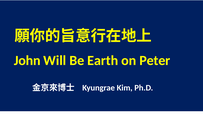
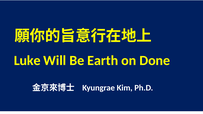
John: John -> Luke
Peter: Peter -> Done
